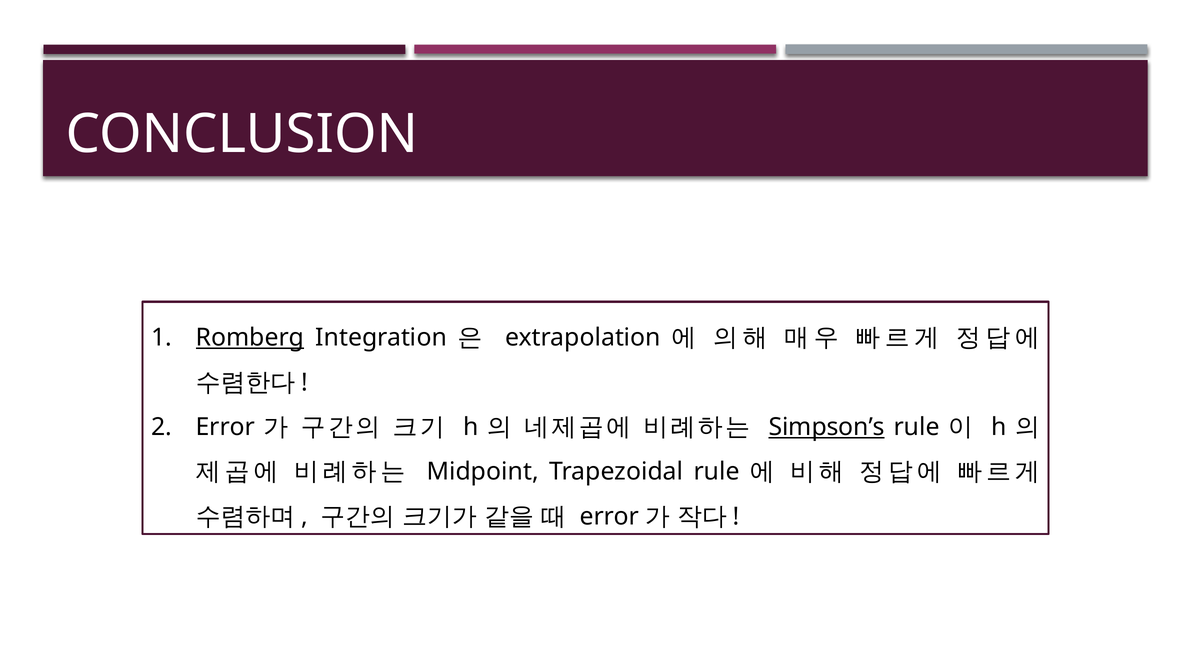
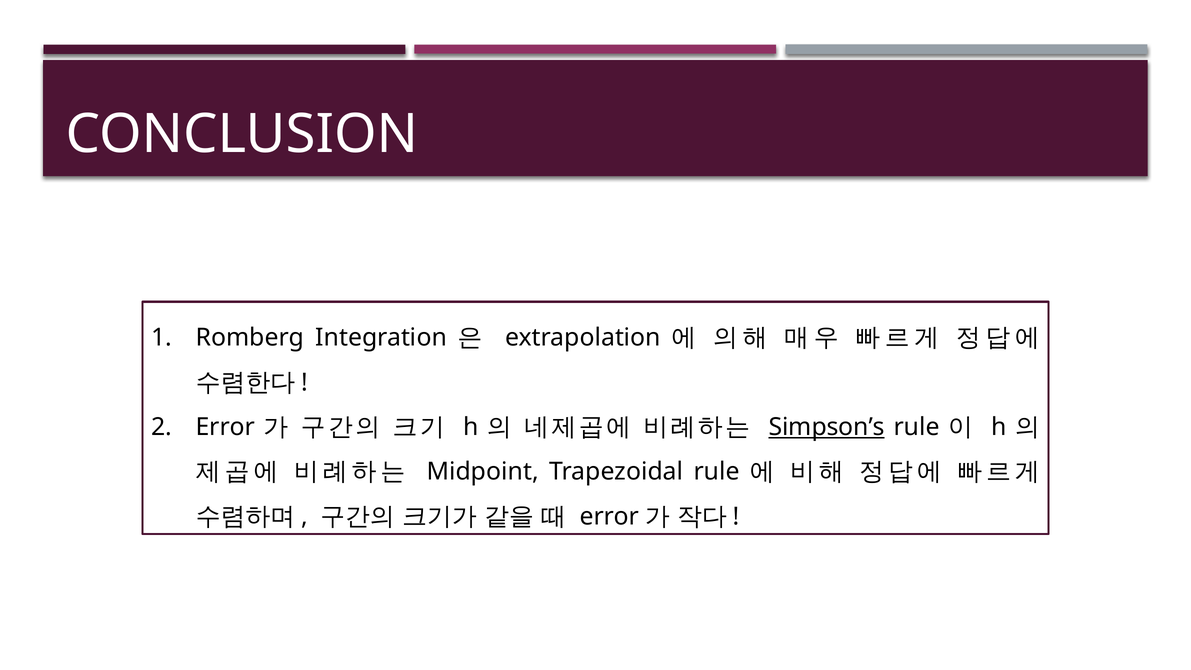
Romberg underline: present -> none
